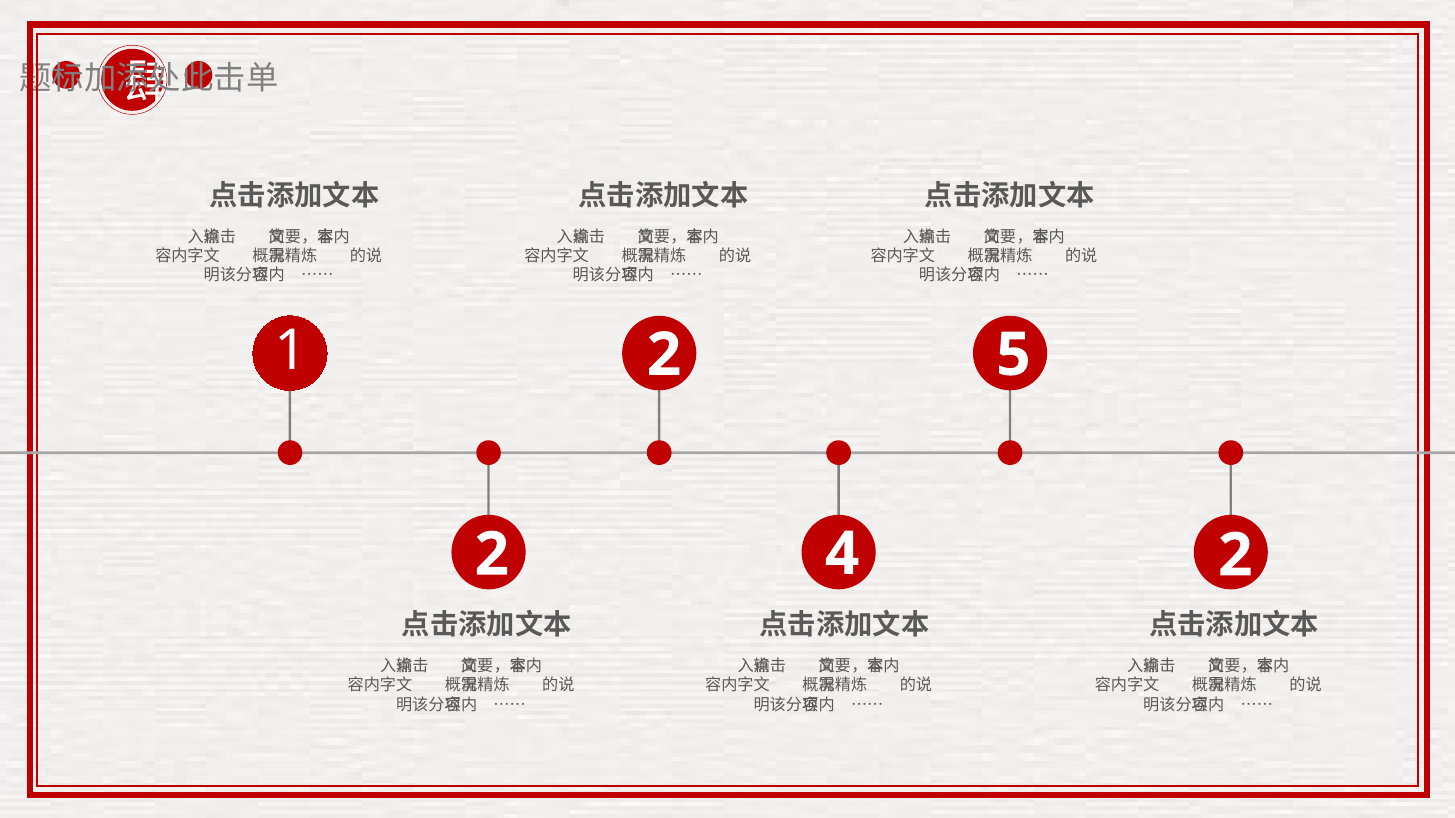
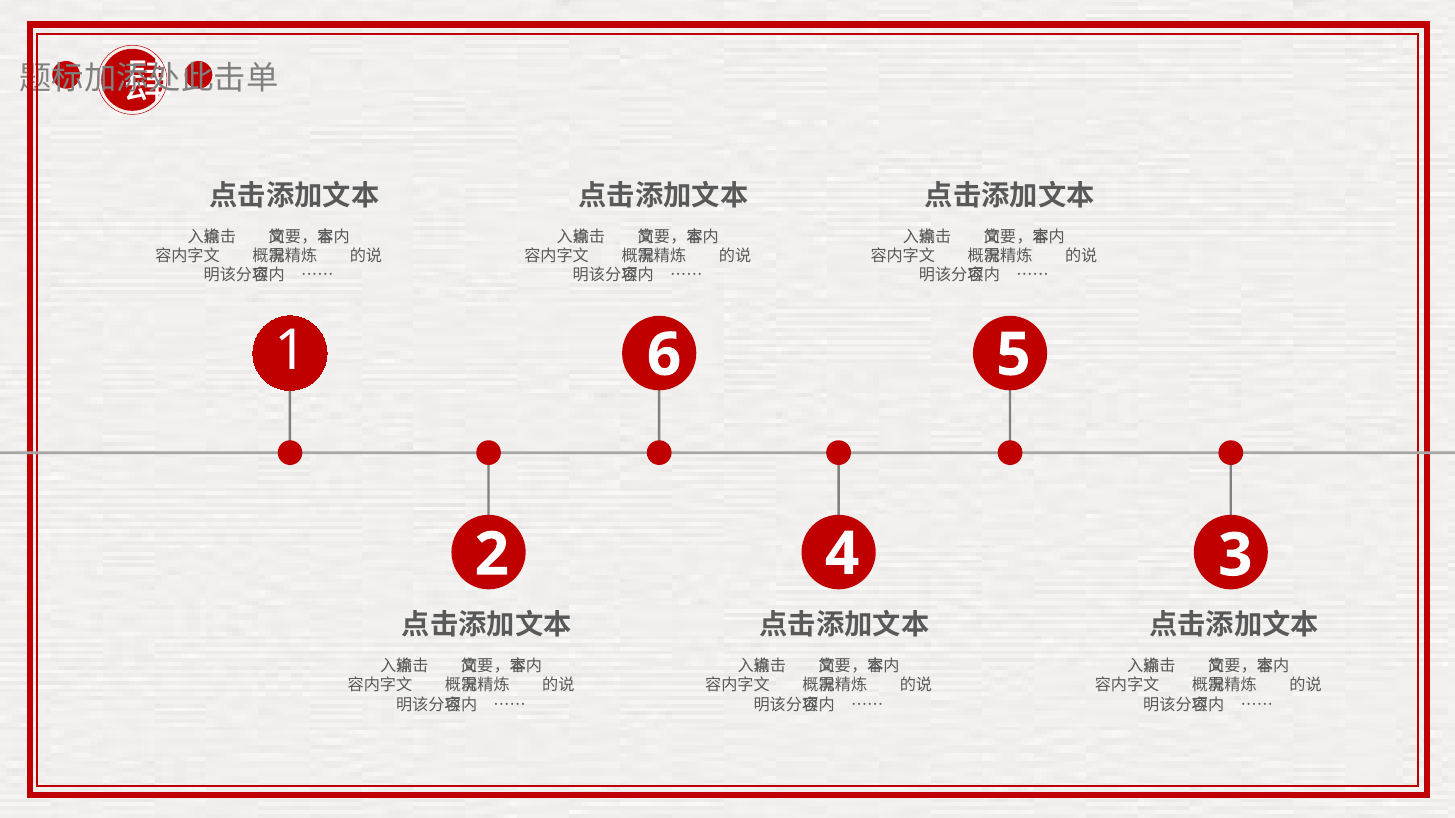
1 2: 2 -> 6
4 2: 2 -> 3
